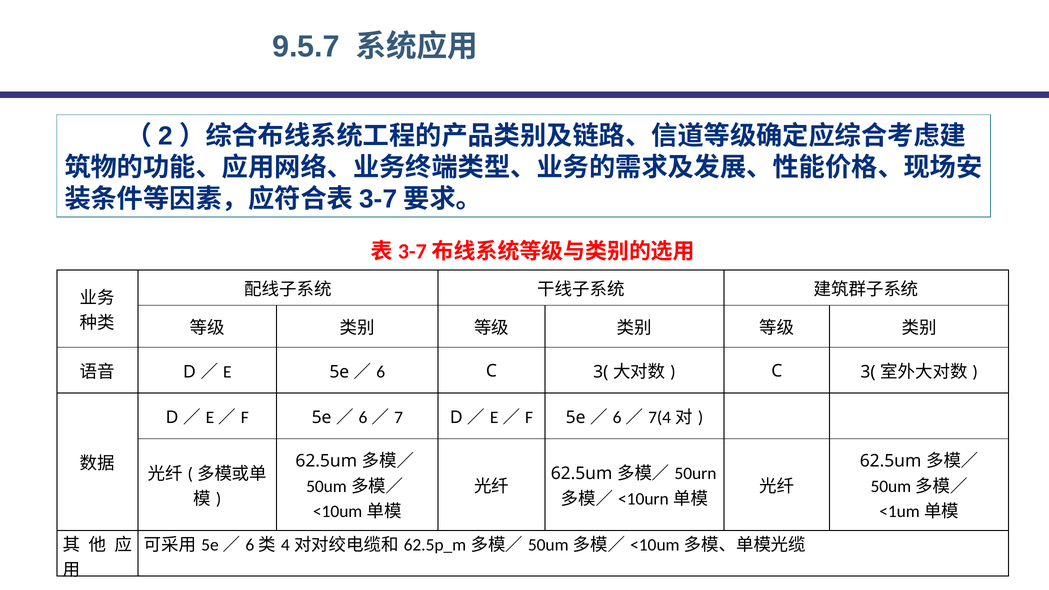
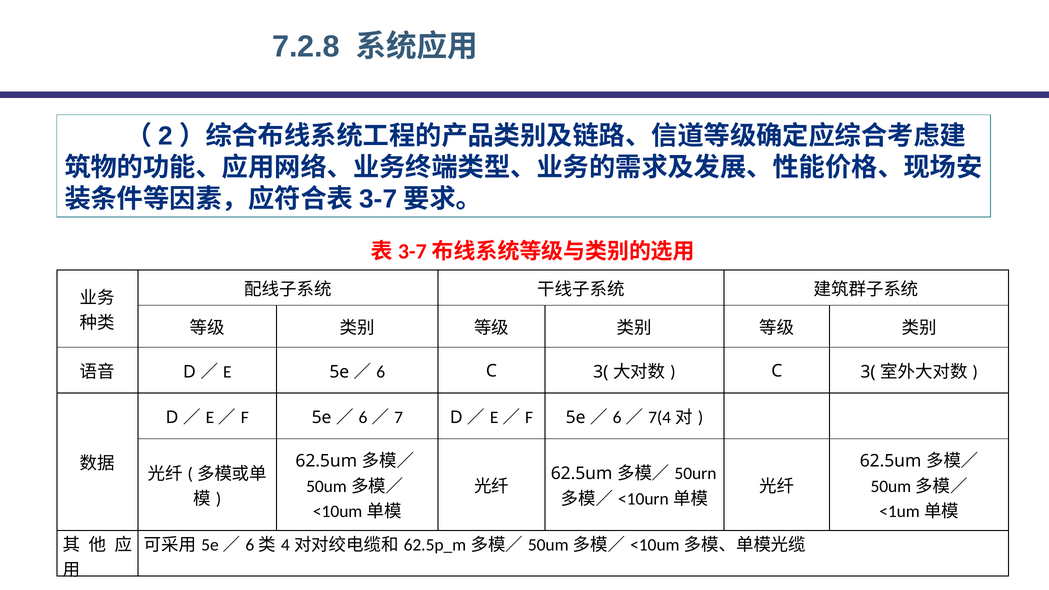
9.5.7: 9.5.7 -> 7.2.8
